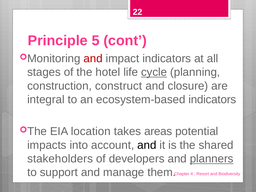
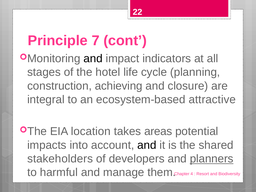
5: 5 -> 7
and at (93, 59) colour: red -> black
cycle underline: present -> none
construct: construct -> achieving
ecosystem-based indicators: indicators -> attractive
support: support -> harmful
